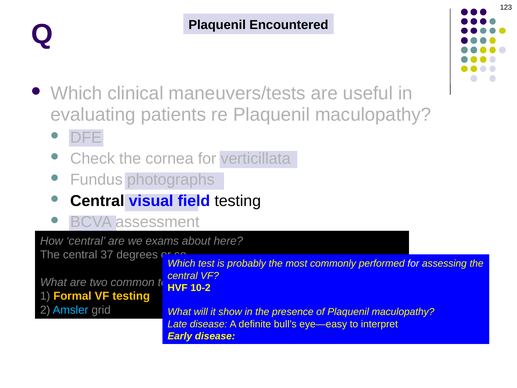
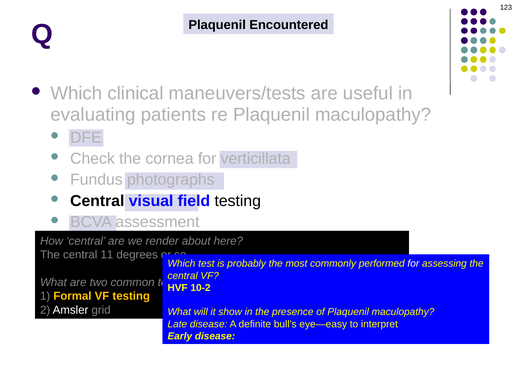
exams: exams -> render
37: 37 -> 11
Amsler colour: light blue -> white
